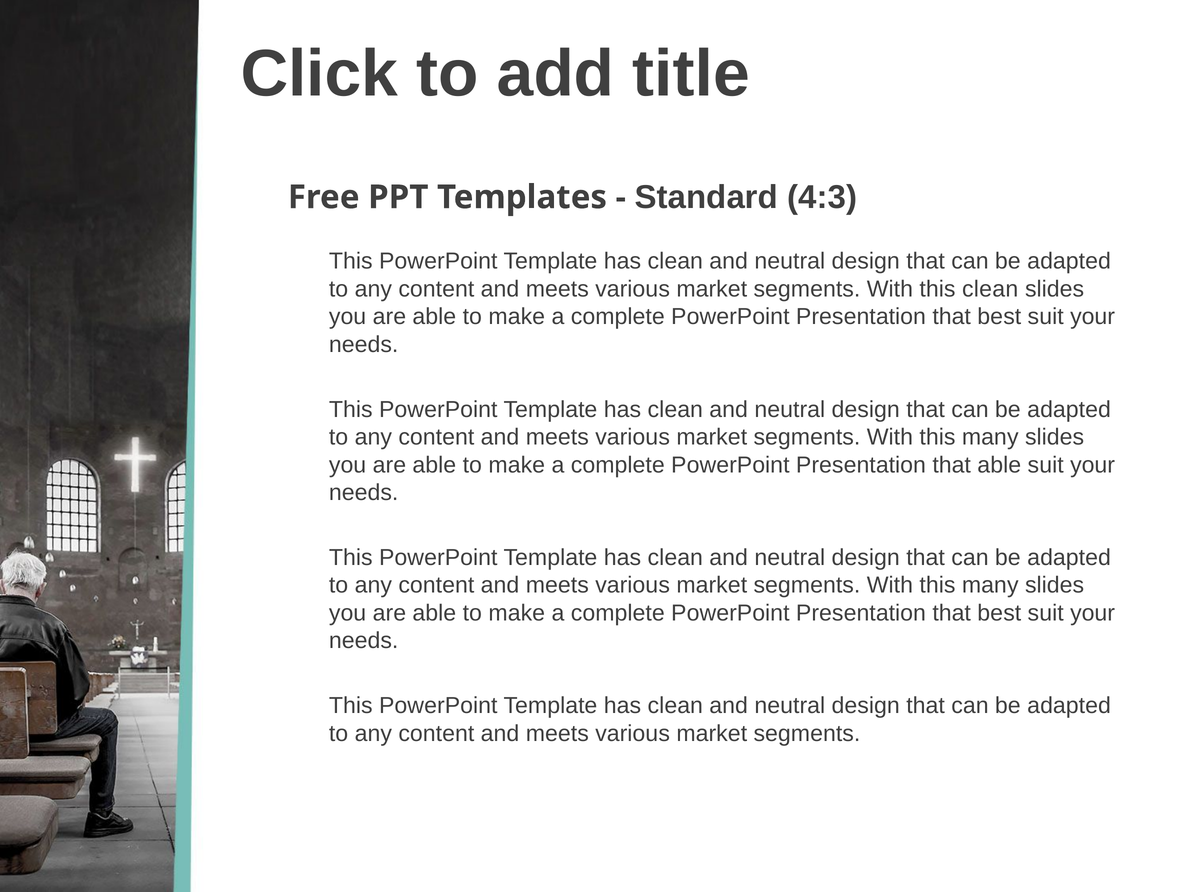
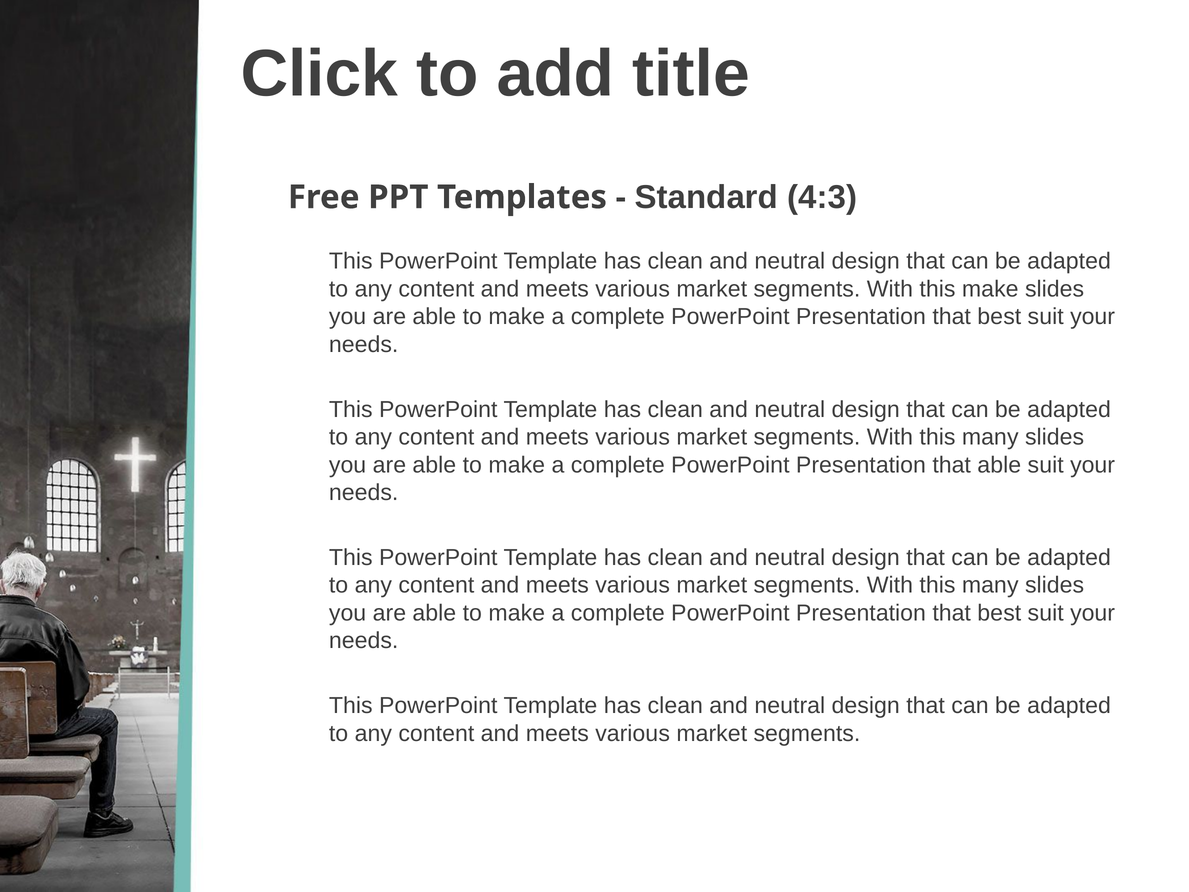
this clean: clean -> make
